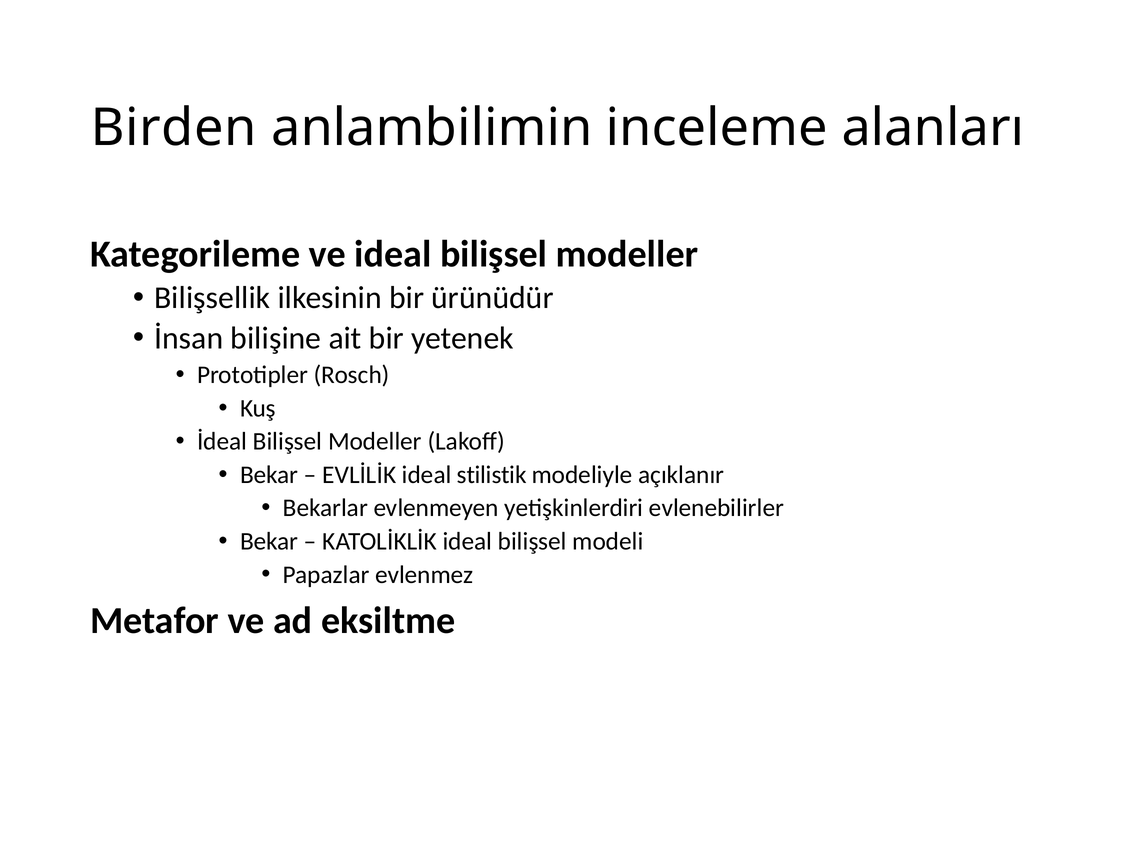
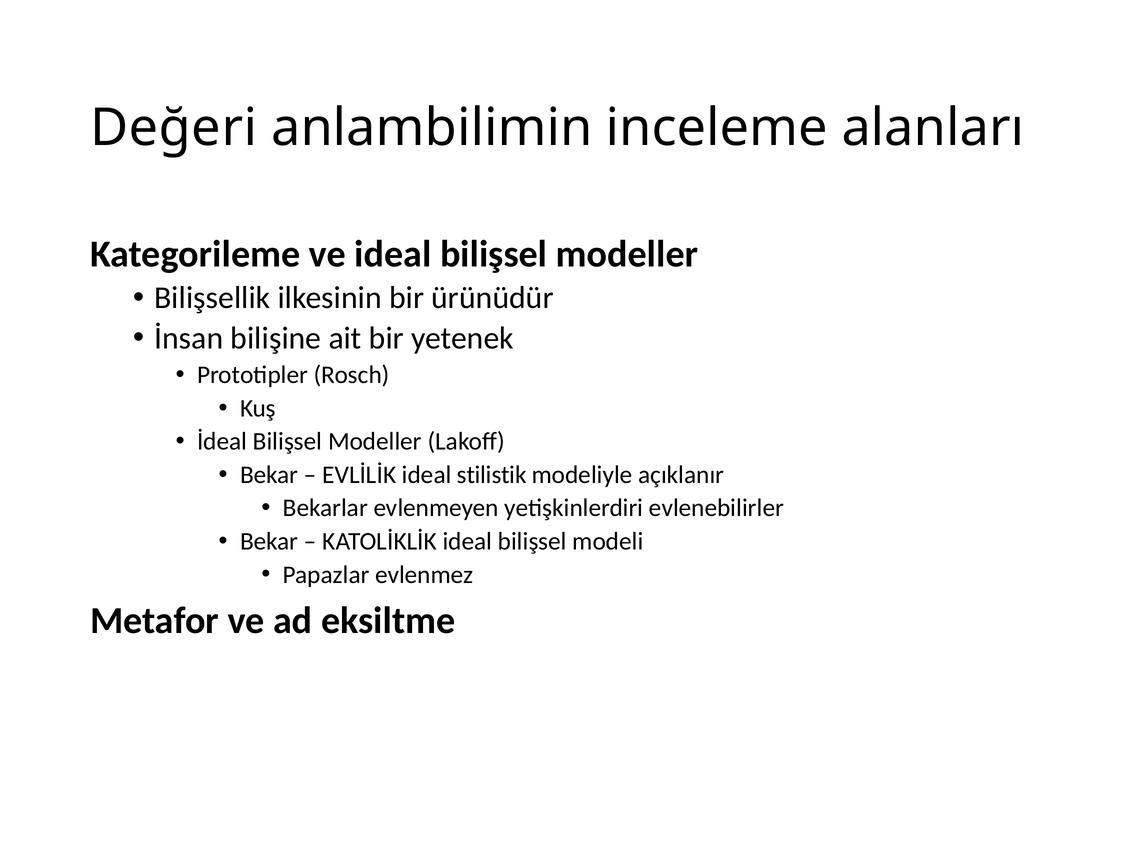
Birden: Birden -> Değeri
